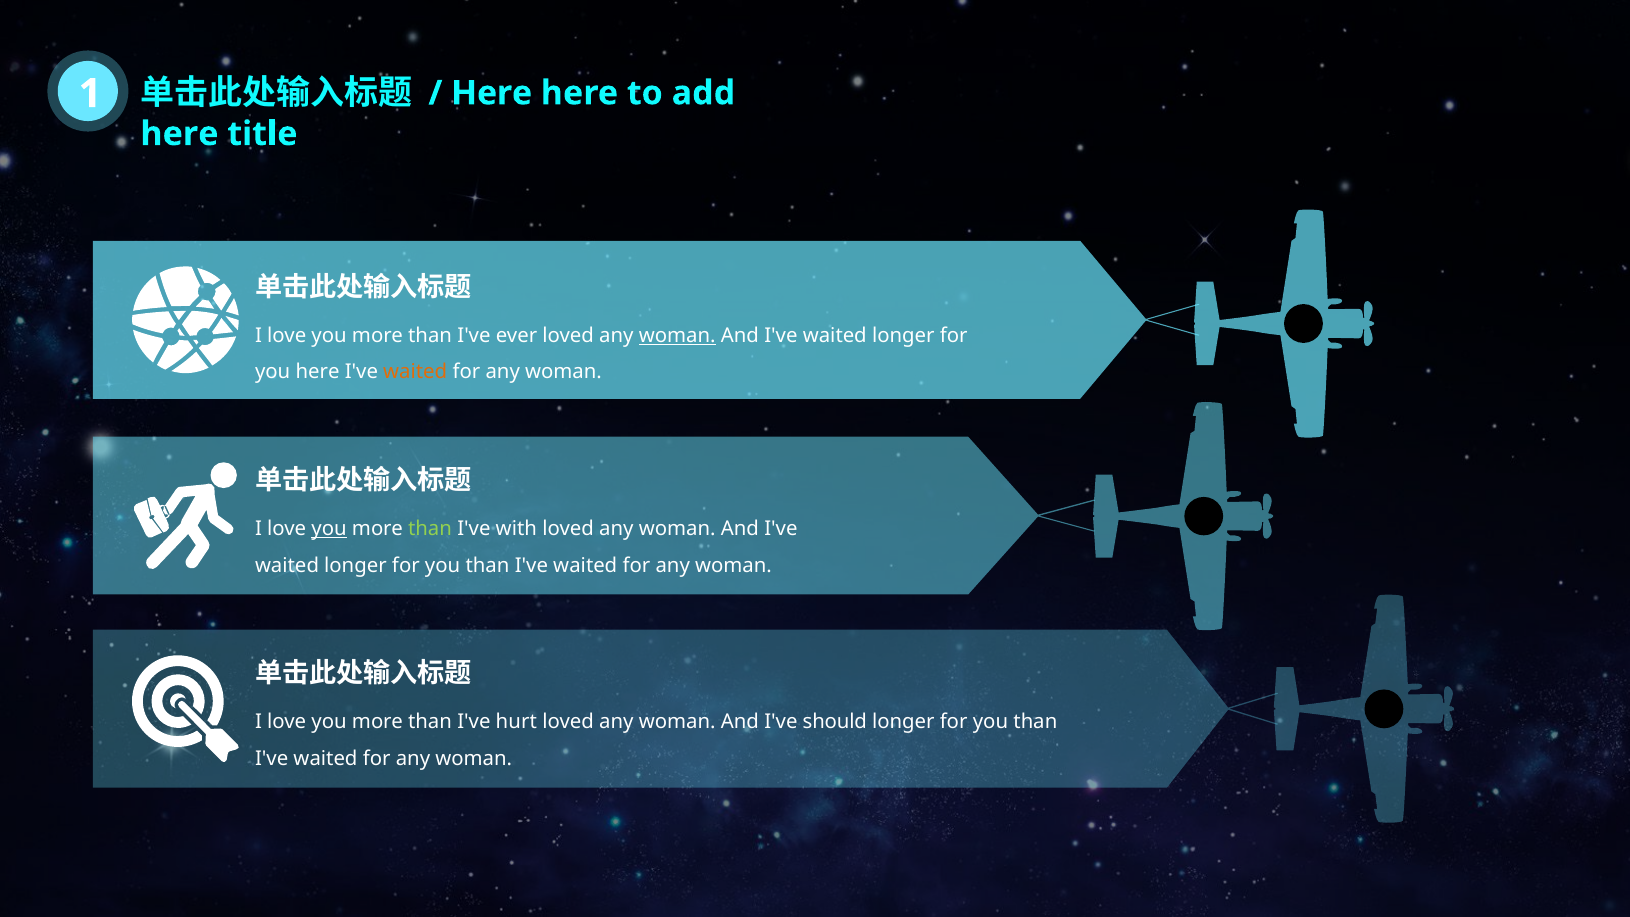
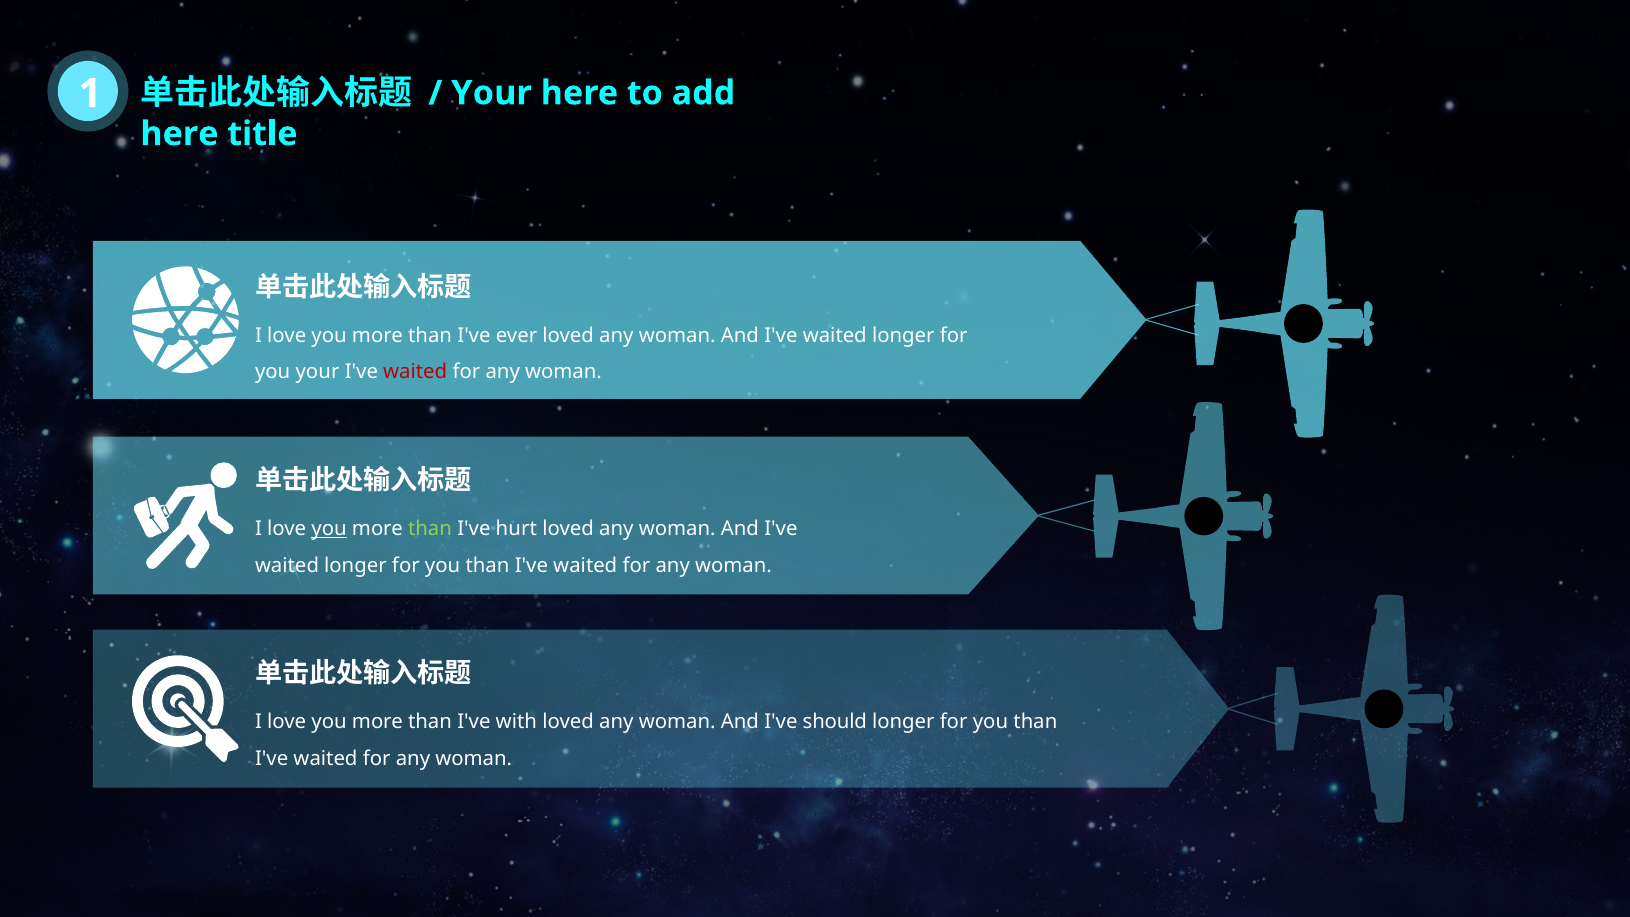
Here at (492, 93): Here -> Your
woman at (677, 335) underline: present -> none
you here: here -> your
waited at (415, 372) colour: orange -> red
with: with -> hurt
hurt: hurt -> with
